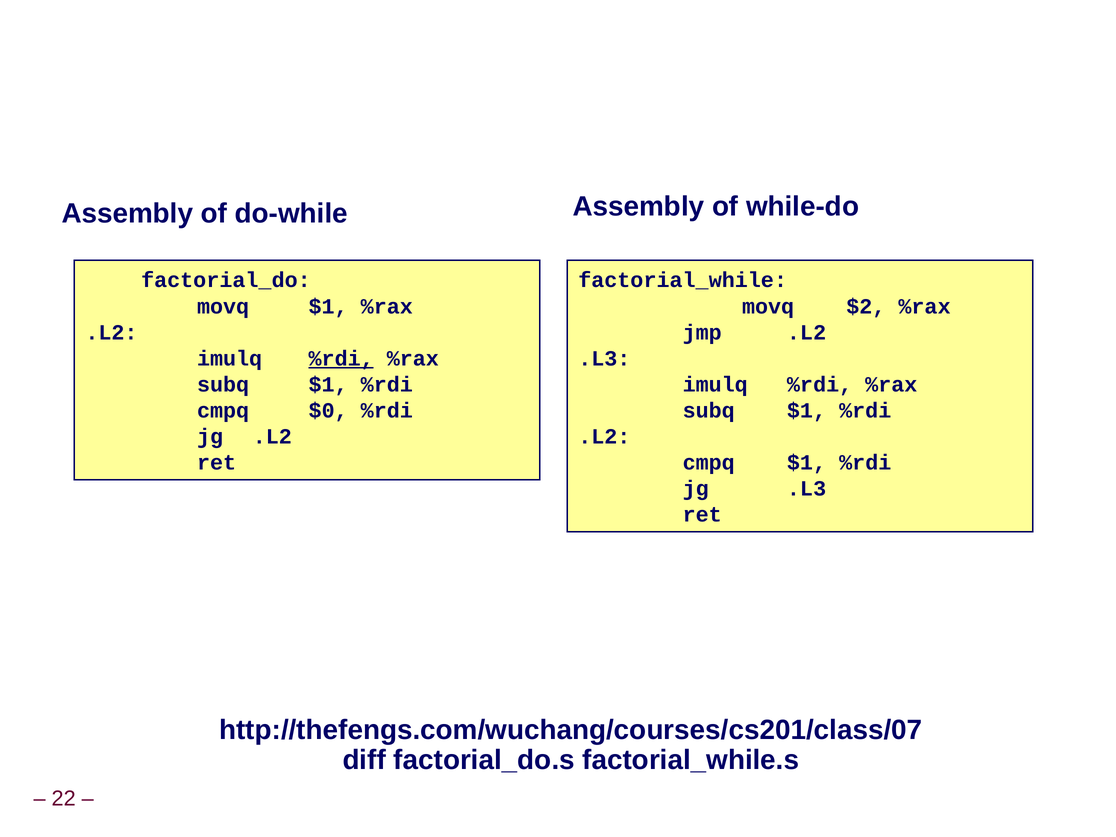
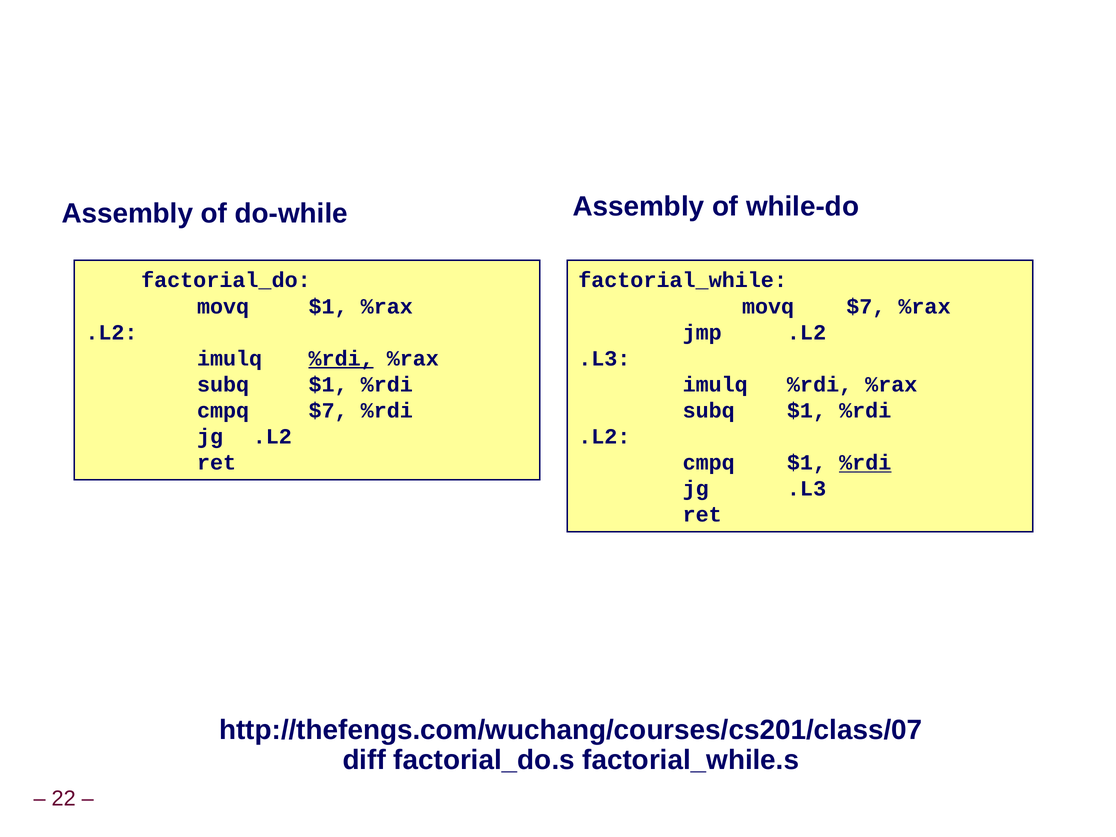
movq $2: $2 -> $7
cmpq $0: $0 -> $7
%rdi at (865, 463) underline: none -> present
